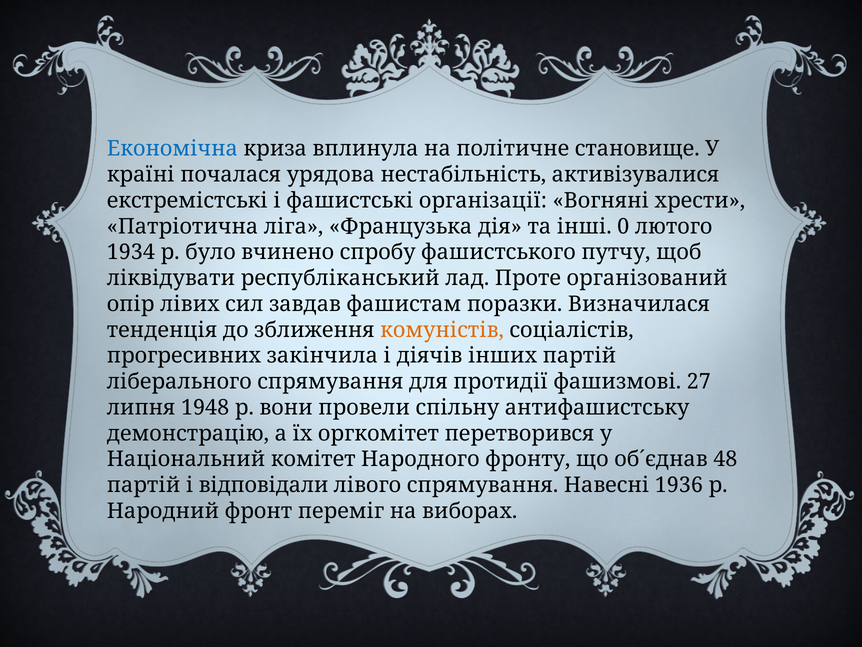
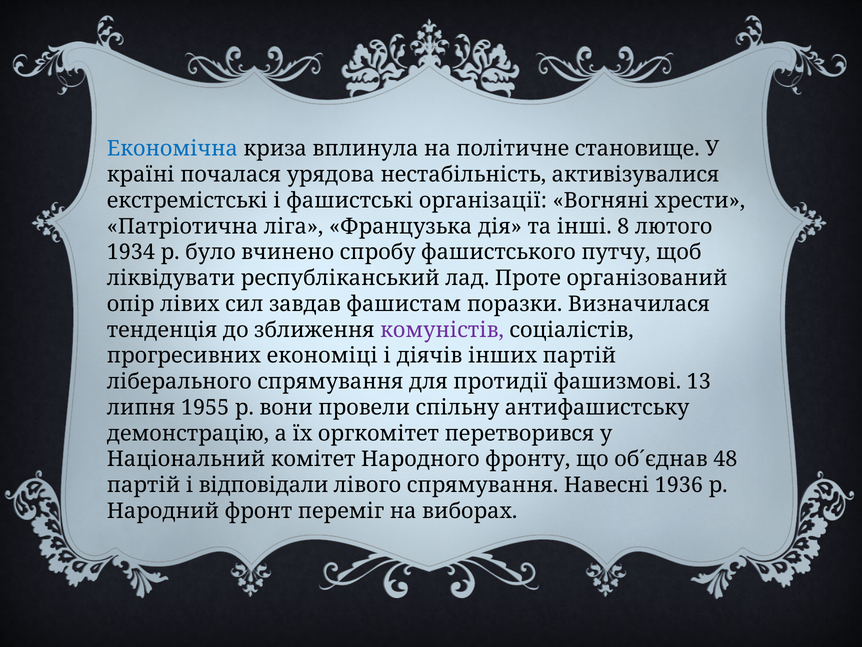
0: 0 -> 8
комуністів colour: orange -> purple
закінчила: закінчила -> економіці
27: 27 -> 13
1948: 1948 -> 1955
